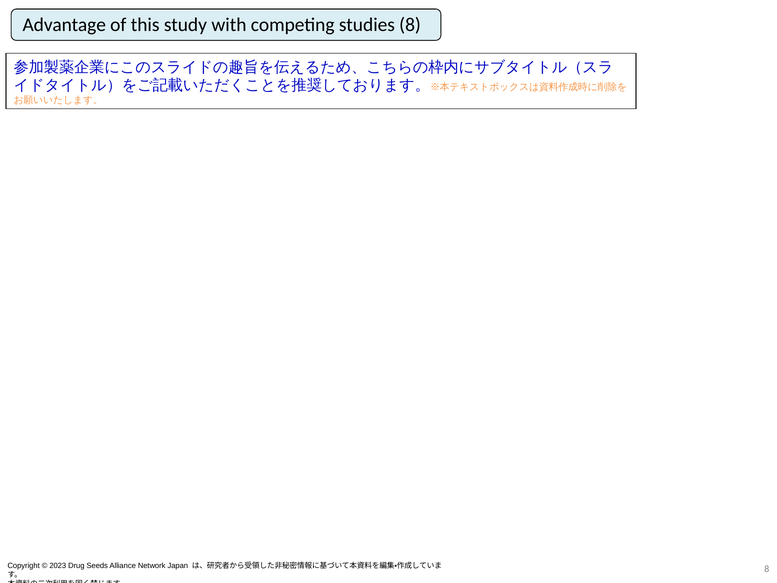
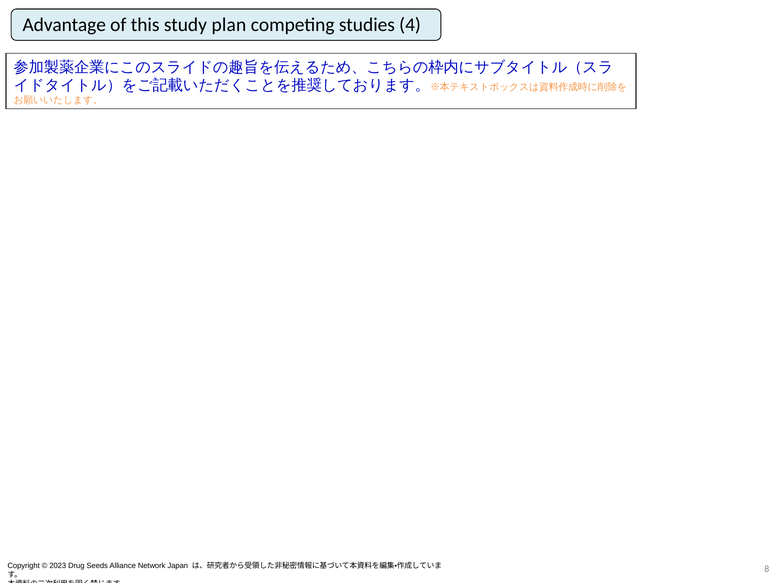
with: with -> plan
studies 8: 8 -> 4
